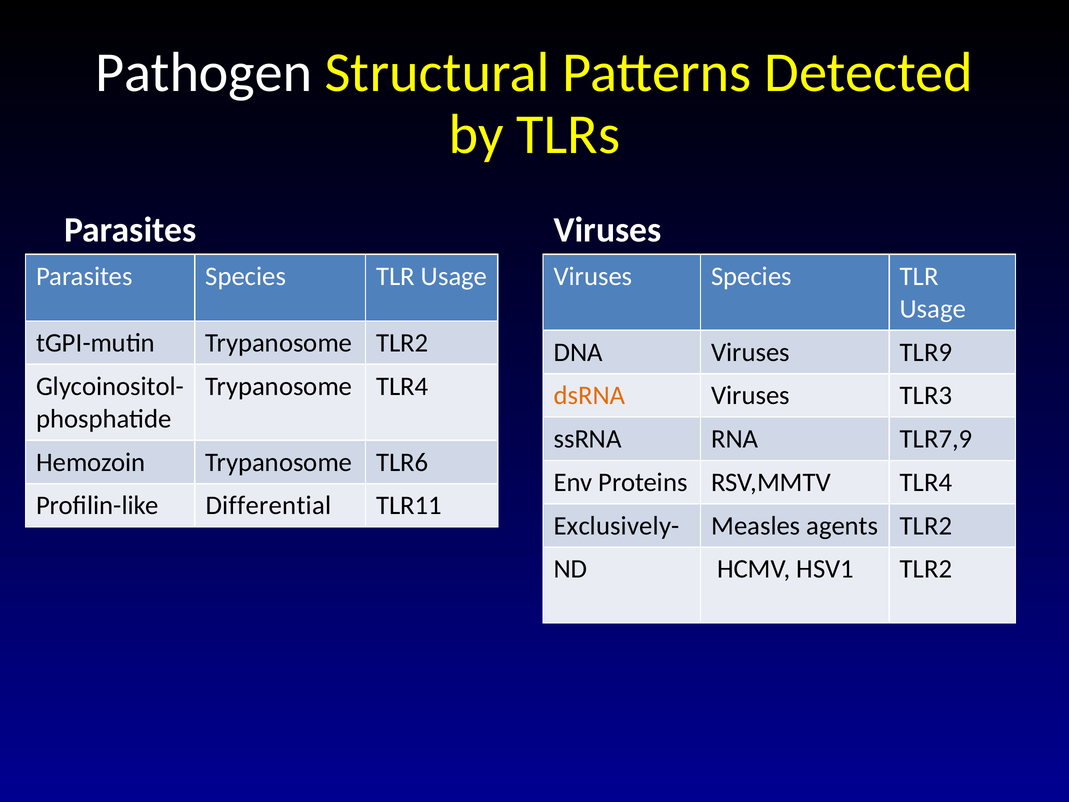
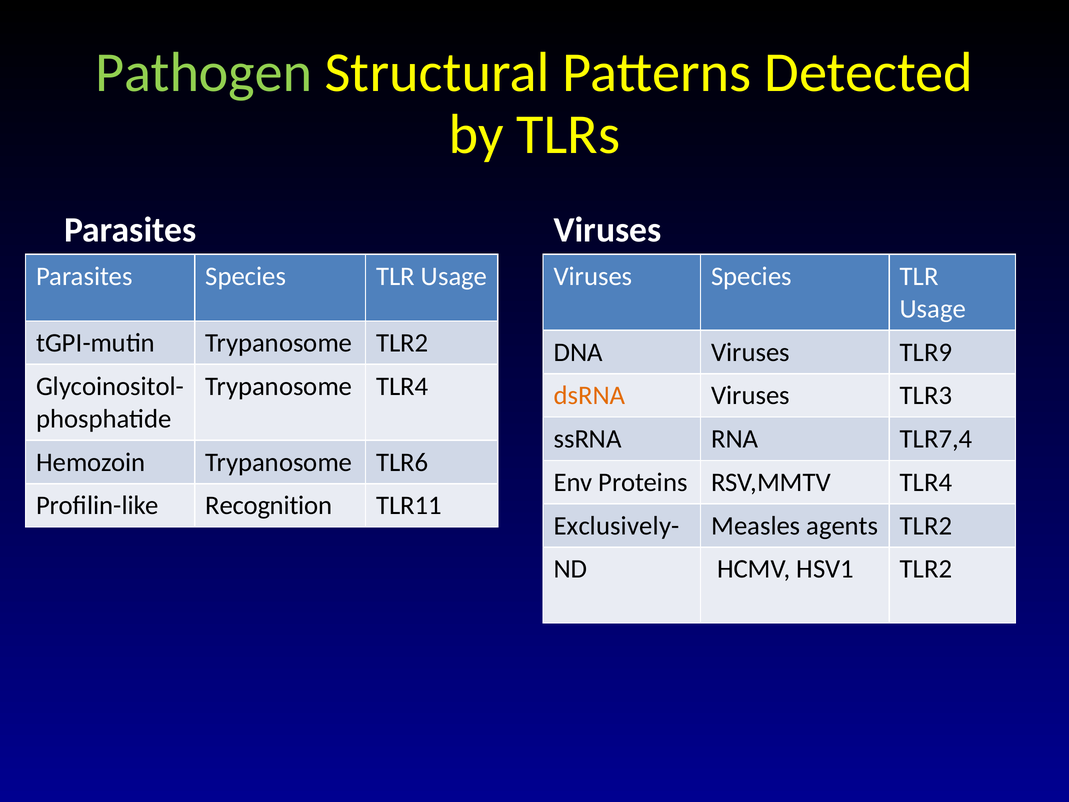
Pathogen colour: white -> light green
TLR7,9: TLR7,9 -> TLR7,4
Differential: Differential -> Recognition
